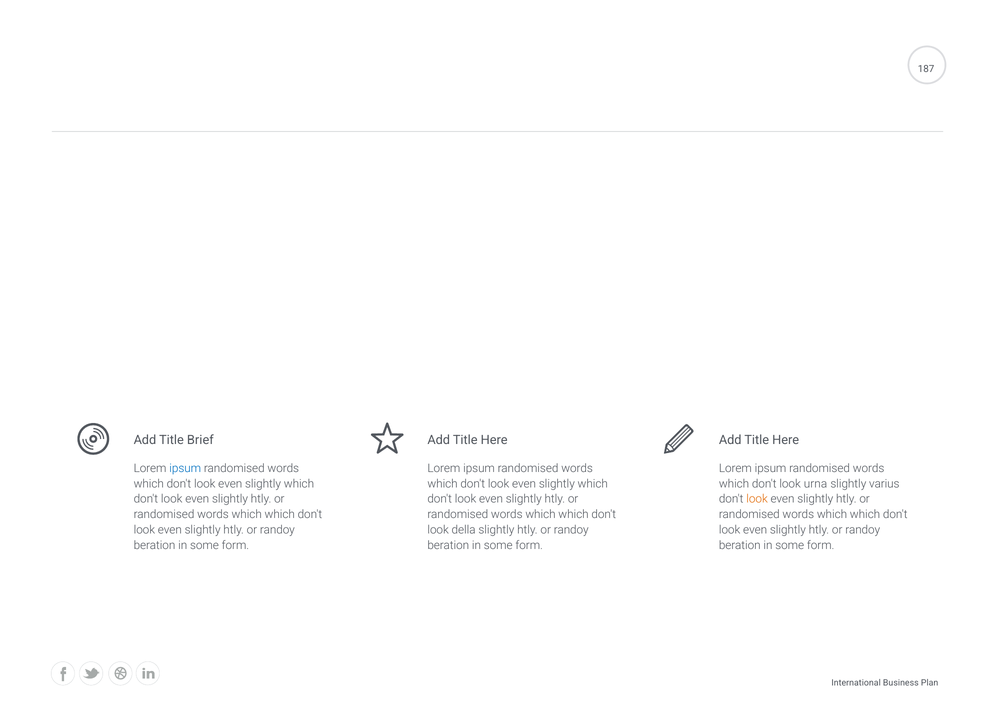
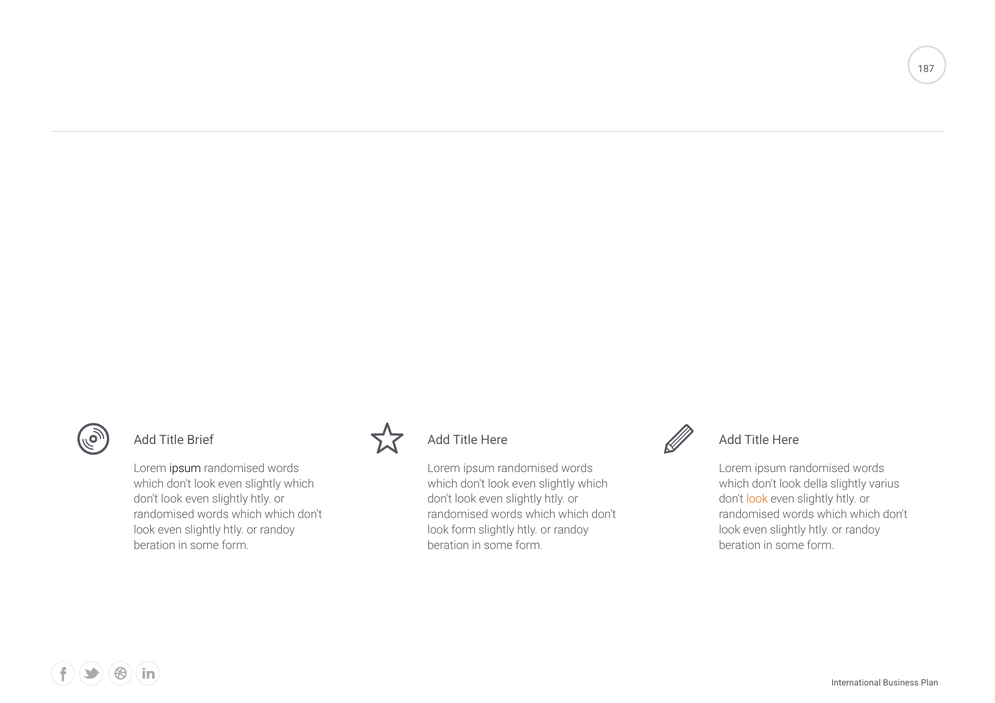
ipsum at (185, 468) colour: blue -> black
urna: urna -> della
look della: della -> form
